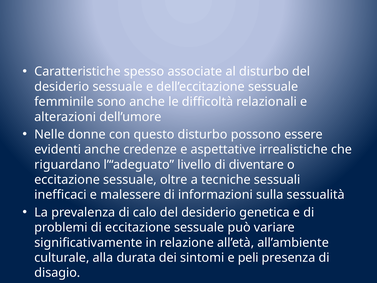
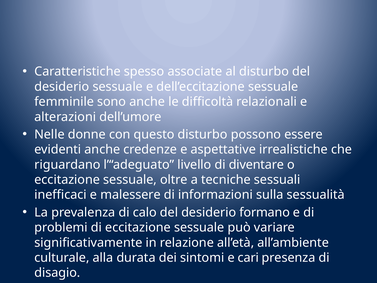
genetica: genetica -> formano
peli: peli -> cari
